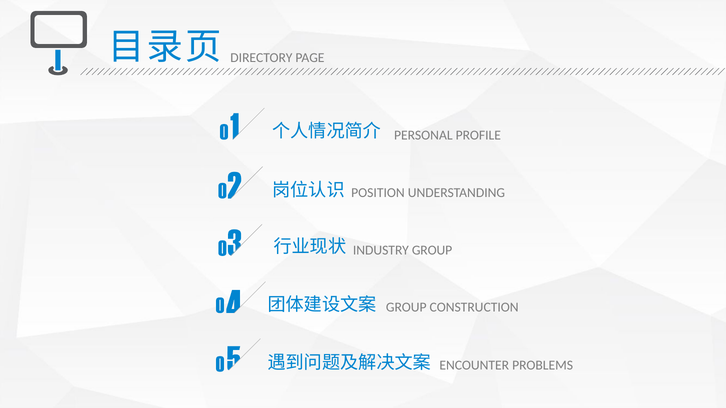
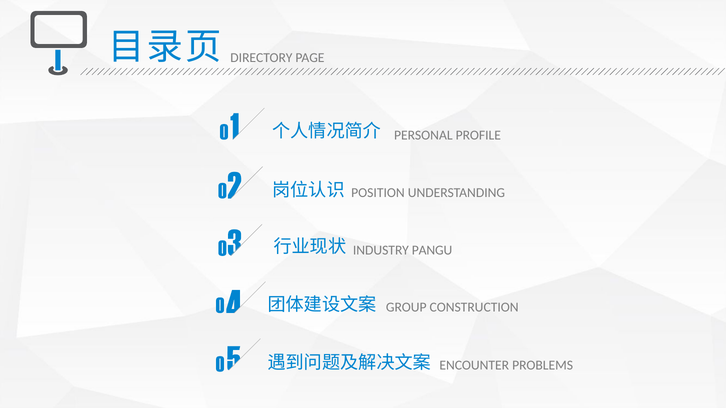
INDUSTRY GROUP: GROUP -> PANGU
